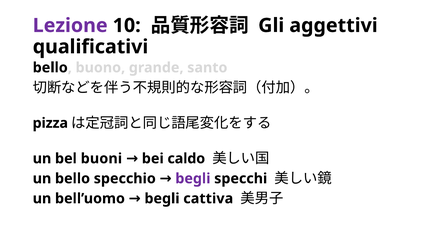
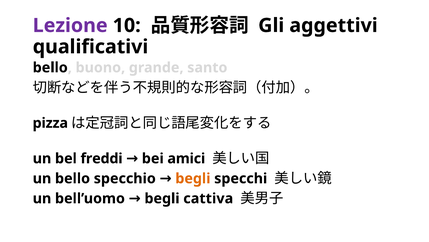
buoni: buoni -> freddi
caldo: caldo -> amici
begli at (193, 178) colour: purple -> orange
